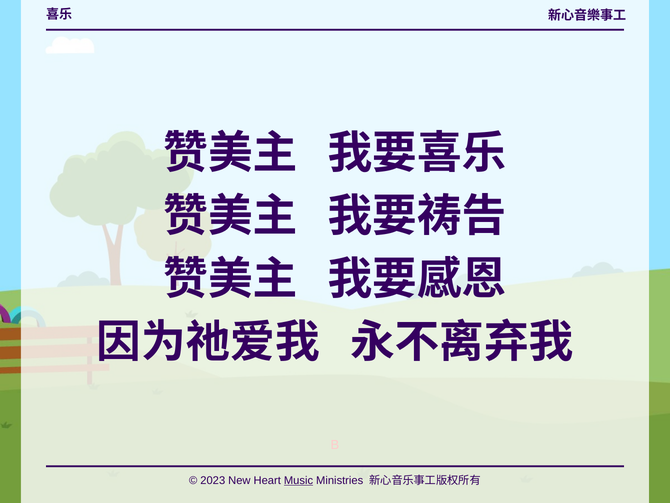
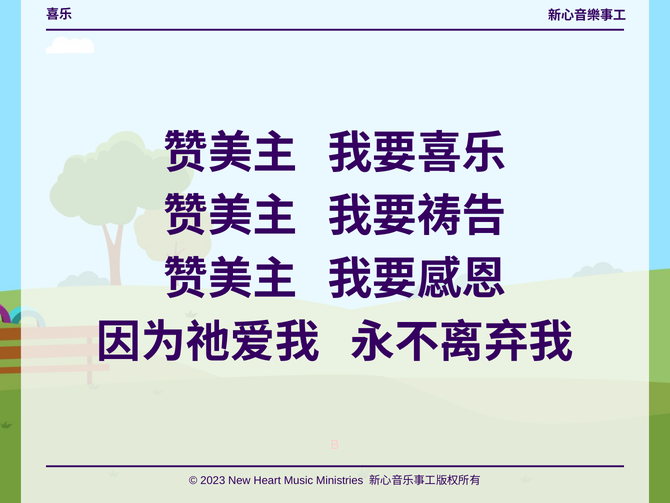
Music underline: present -> none
